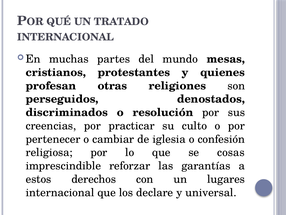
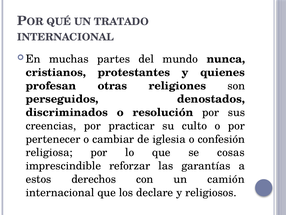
mesas: mesas -> nunca
lugares: lugares -> camión
universal: universal -> religiosos
